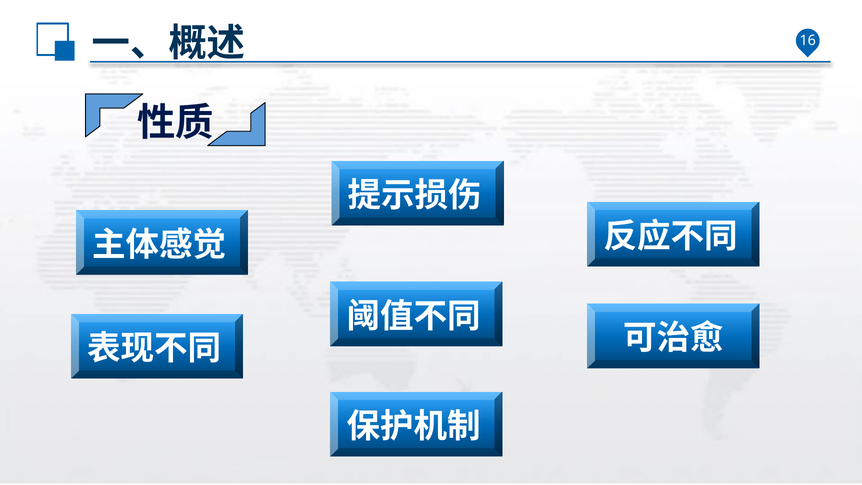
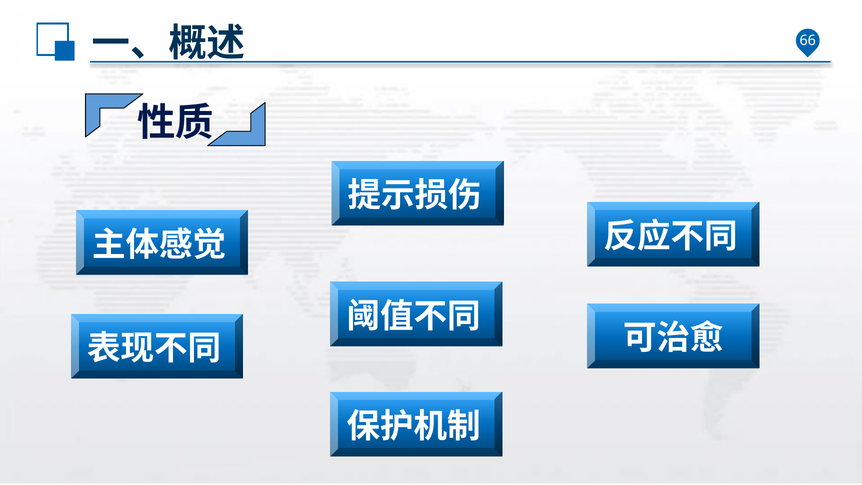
16: 16 -> 66
